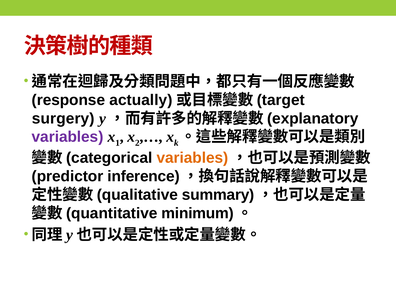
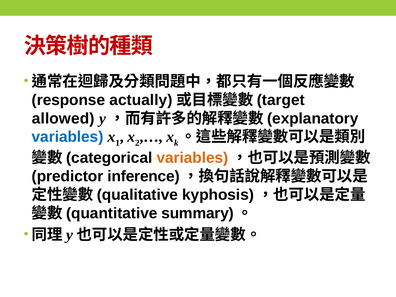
surgery: surgery -> allowed
variables at (68, 137) colour: purple -> blue
summary: summary -> kyphosis
minimum: minimum -> summary
